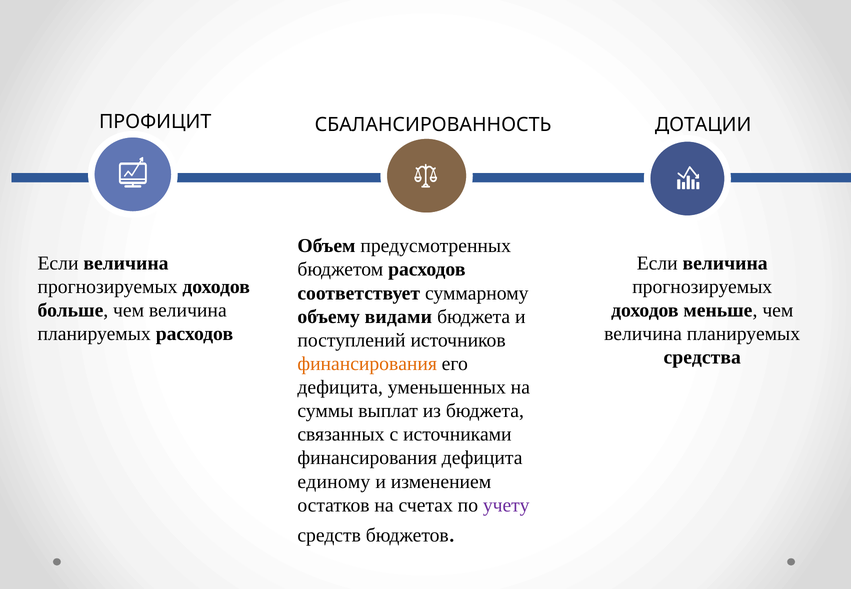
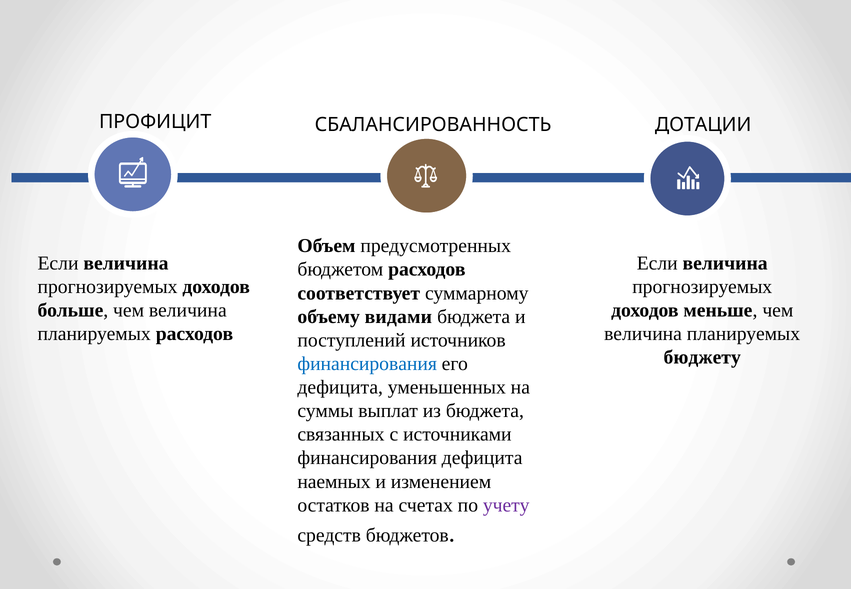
средства: средства -> бюджету
финансирования at (367, 364) colour: orange -> blue
единому: единому -> наемных
